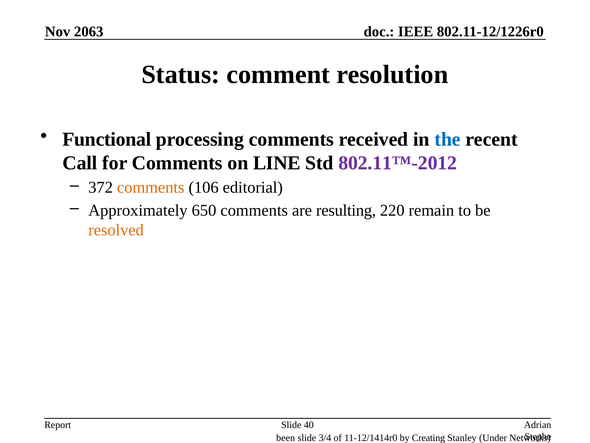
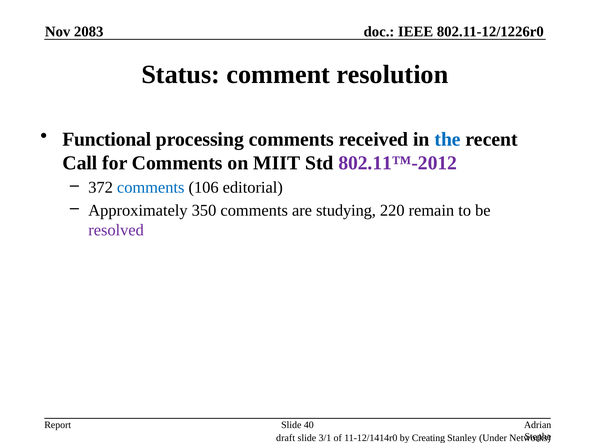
2063: 2063 -> 2083
LINE: LINE -> MIIT
comments at (151, 187) colour: orange -> blue
650: 650 -> 350
resulting: resulting -> studying
resolved colour: orange -> purple
been: been -> draft
3/4: 3/4 -> 3/1
